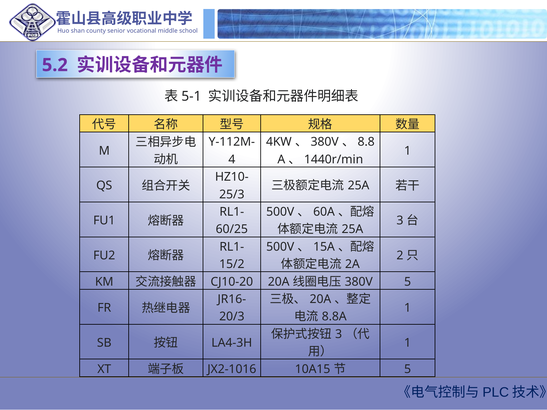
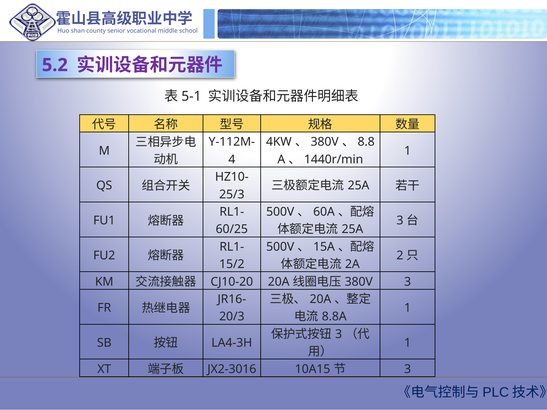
5 at (408, 282): 5 -> 3
JX2-1016: JX2-1016 -> JX2-3016
5 at (408, 369): 5 -> 3
